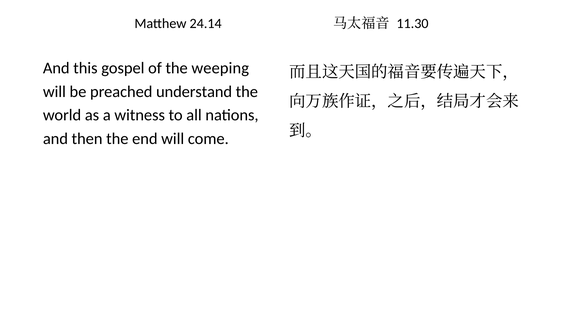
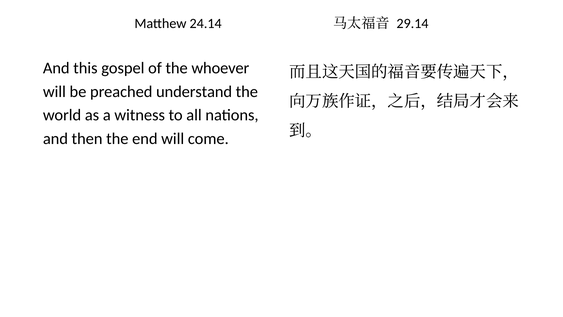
11.30: 11.30 -> 29.14
weeping: weeping -> whoever
